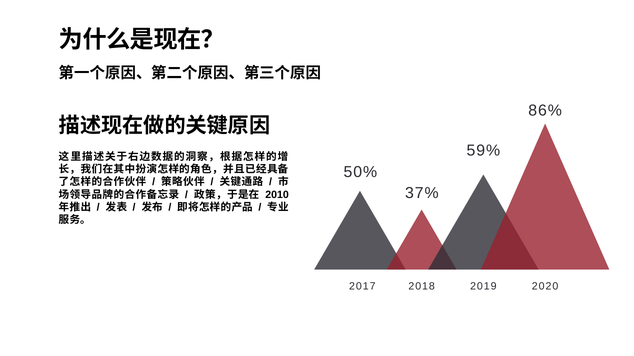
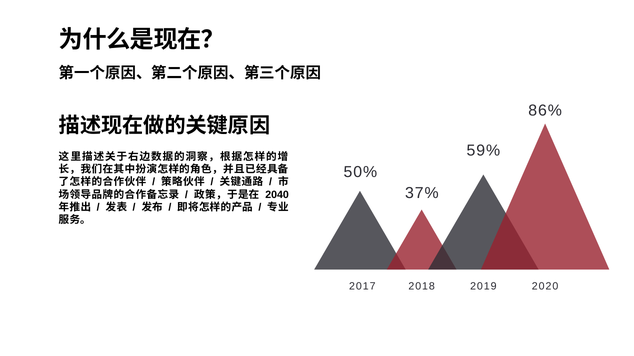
2010: 2010 -> 2040
